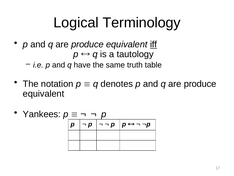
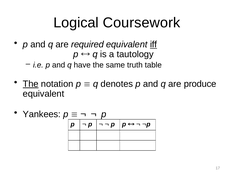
Terminology: Terminology -> Coursework
produce at (87, 44): produce -> required
The at (31, 84) underline: none -> present
